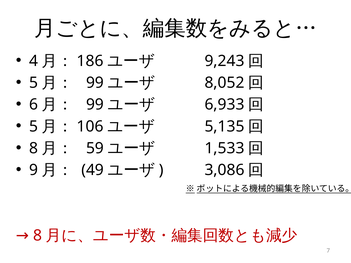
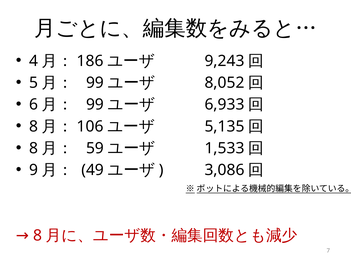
5 at (34, 127): 5 -> 8
